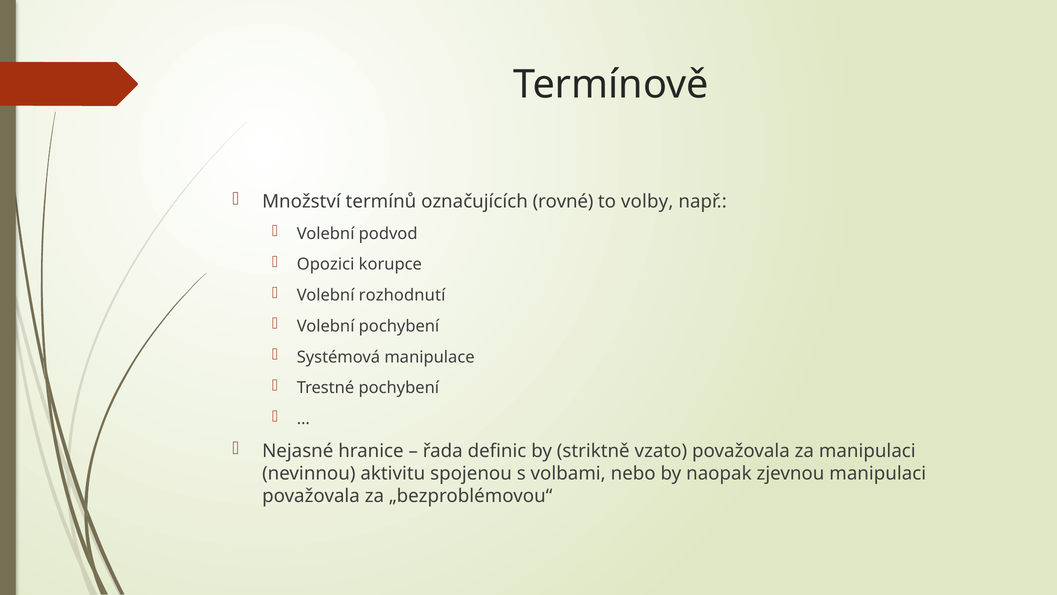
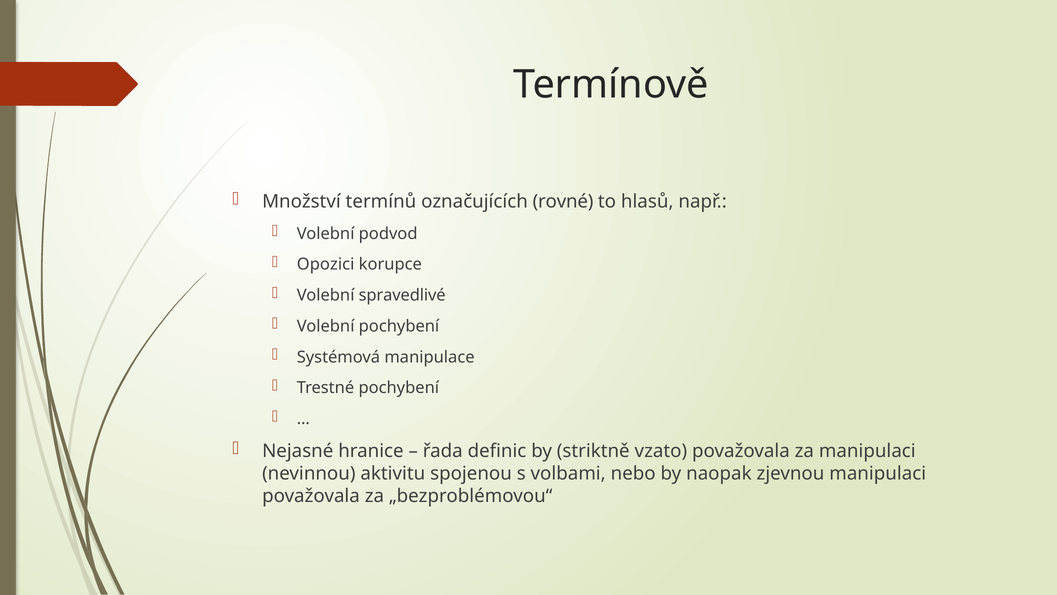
volby: volby -> hlasů
rozhodnutí: rozhodnutí -> spravedlivé
